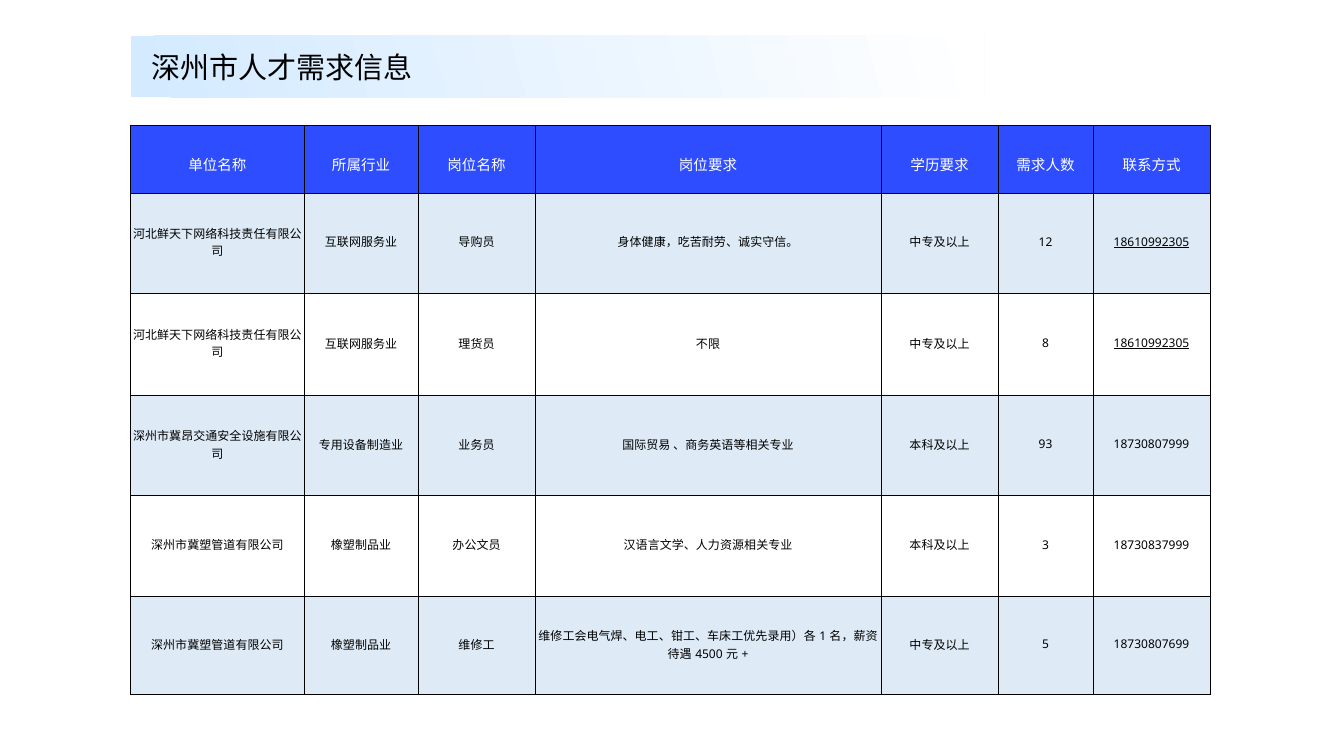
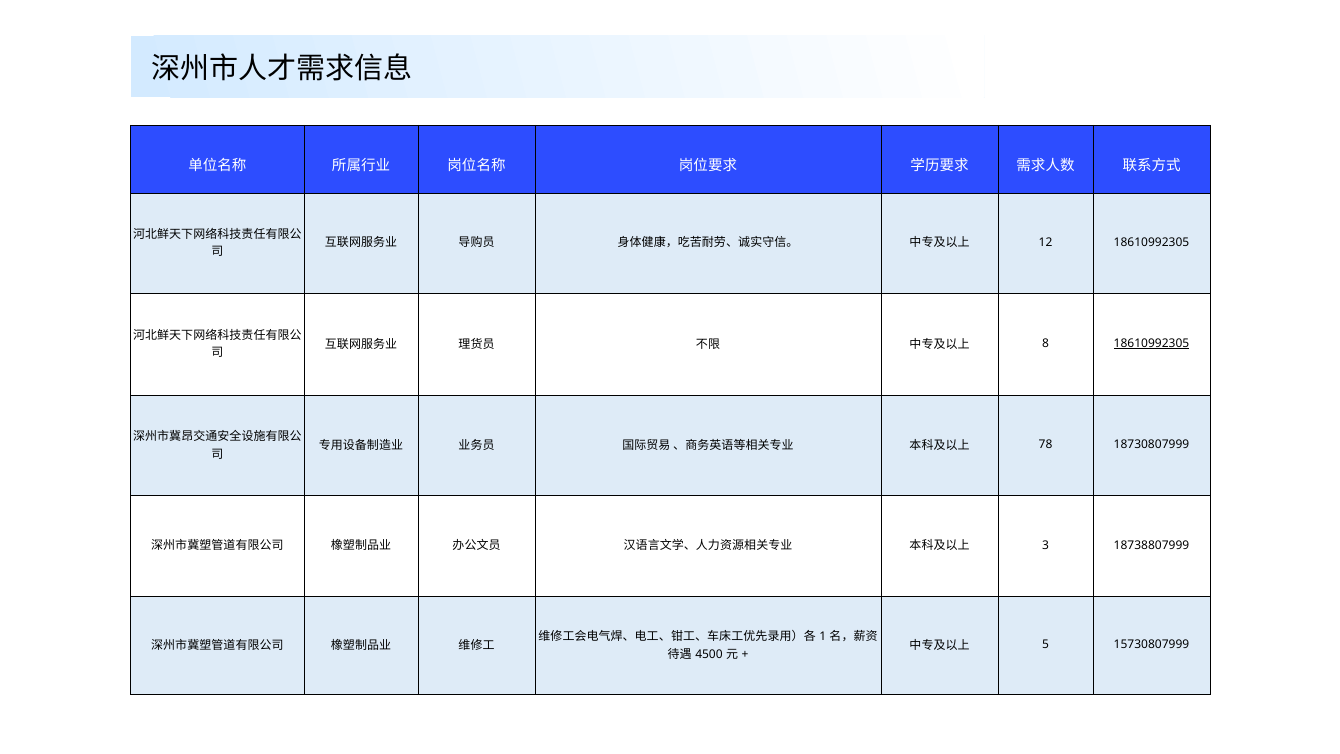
18610992305 at (1151, 242) underline: present -> none
93: 93 -> 78
18730837999: 18730837999 -> 18738807999
18730807699: 18730807699 -> 15730807999
